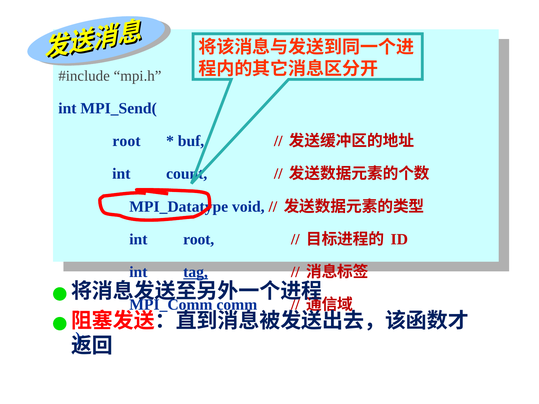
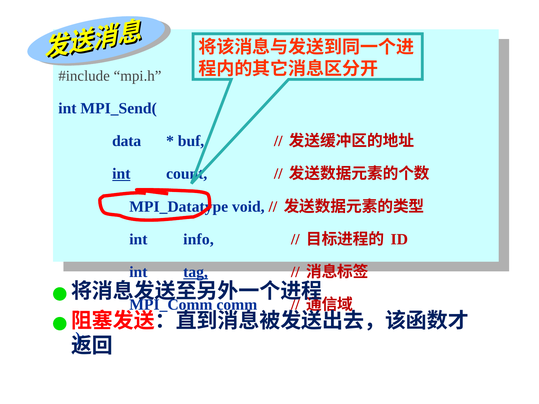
root at (126, 141): root -> data
int at (121, 174) underline: none -> present
int root: root -> info
